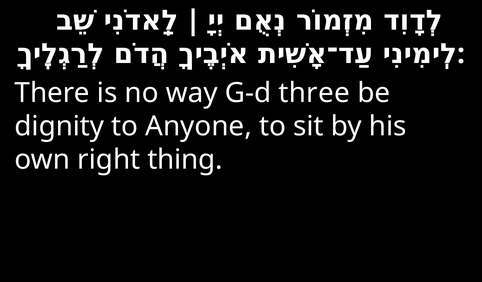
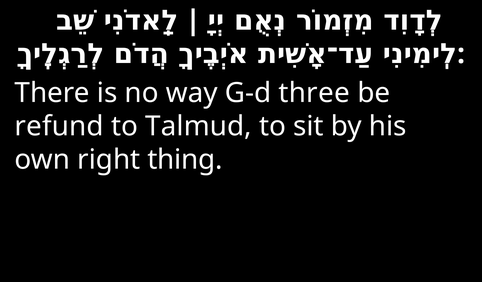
dignity: dignity -> refund
Anyone: Anyone -> Talmud
